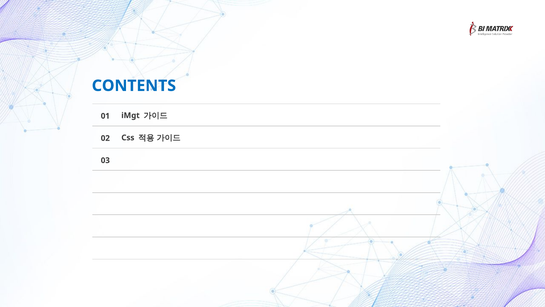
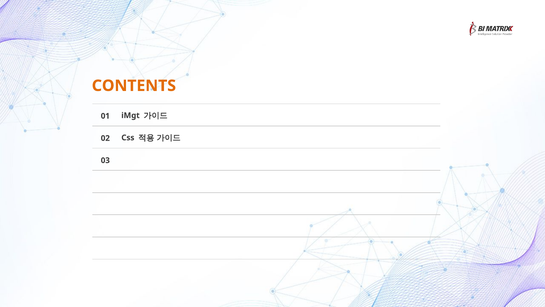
CONTENTS colour: blue -> orange
